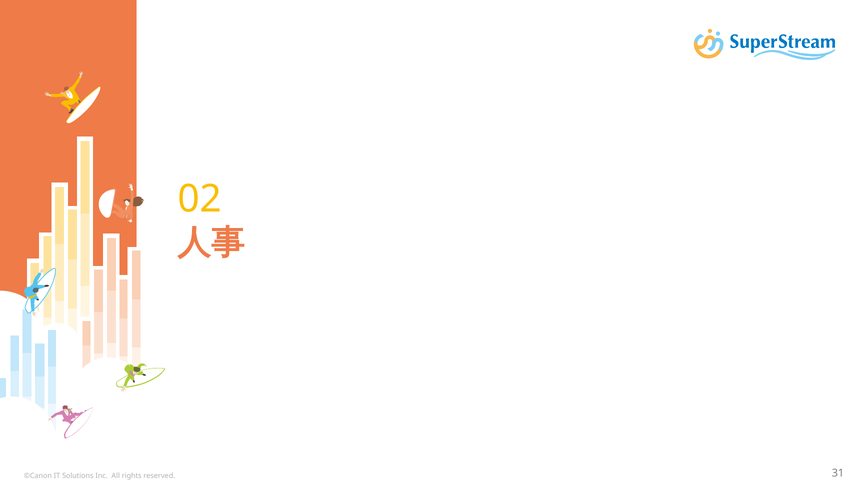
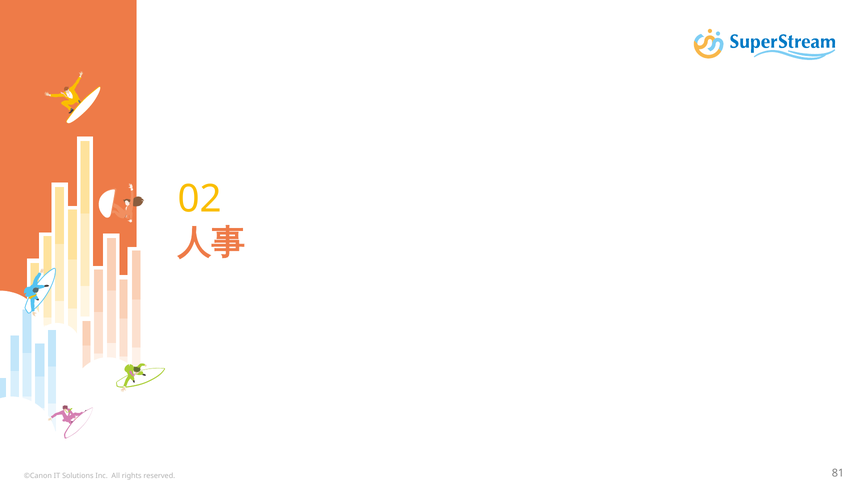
31: 31 -> 81
